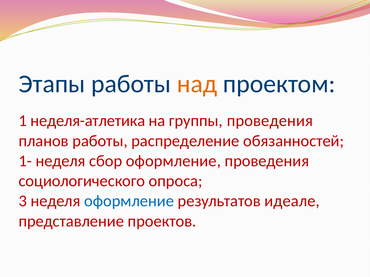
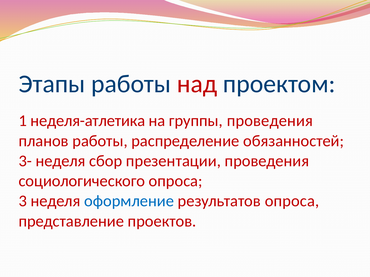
над colour: orange -> red
1-: 1- -> 3-
сбор оформление: оформление -> презентации
результатов идеале: идеале -> опроса
